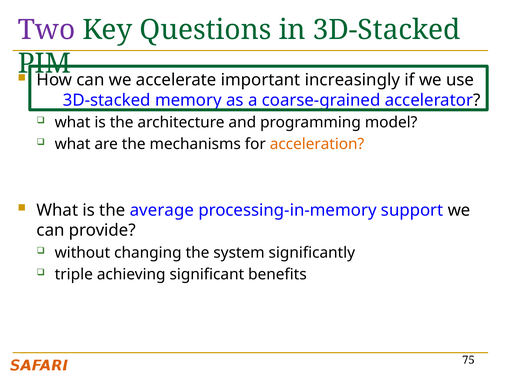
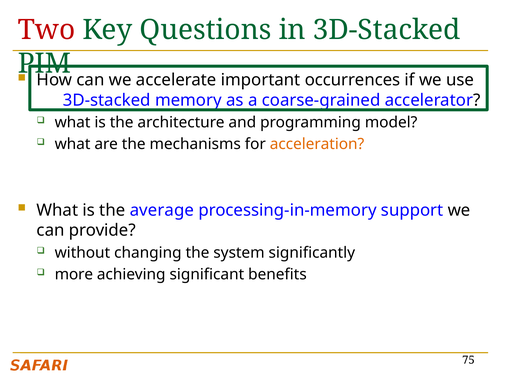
Two colour: purple -> red
increasingly: increasingly -> occurrences
triple: triple -> more
